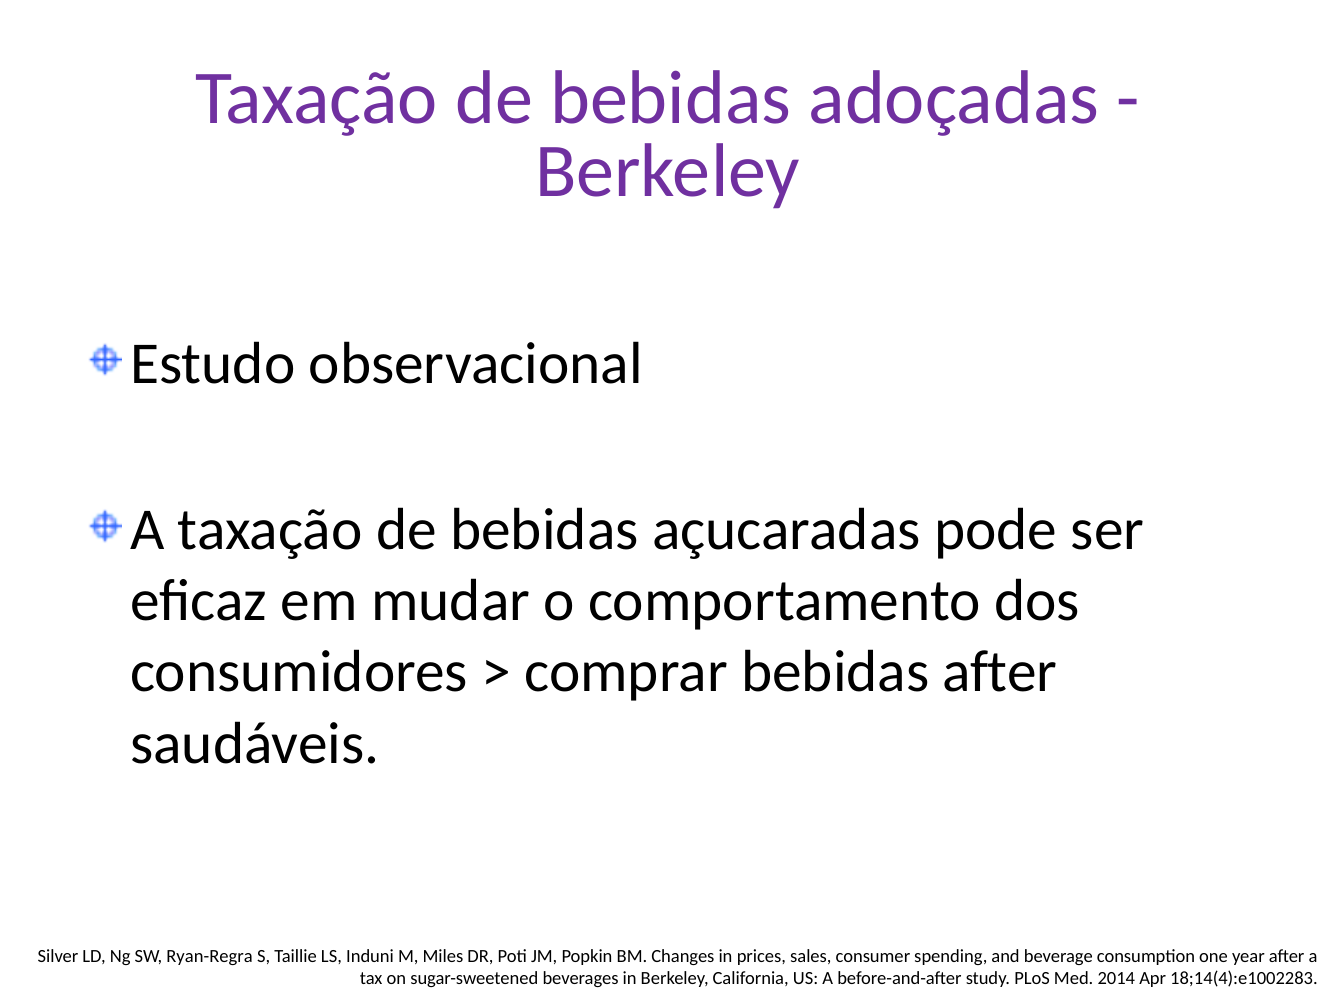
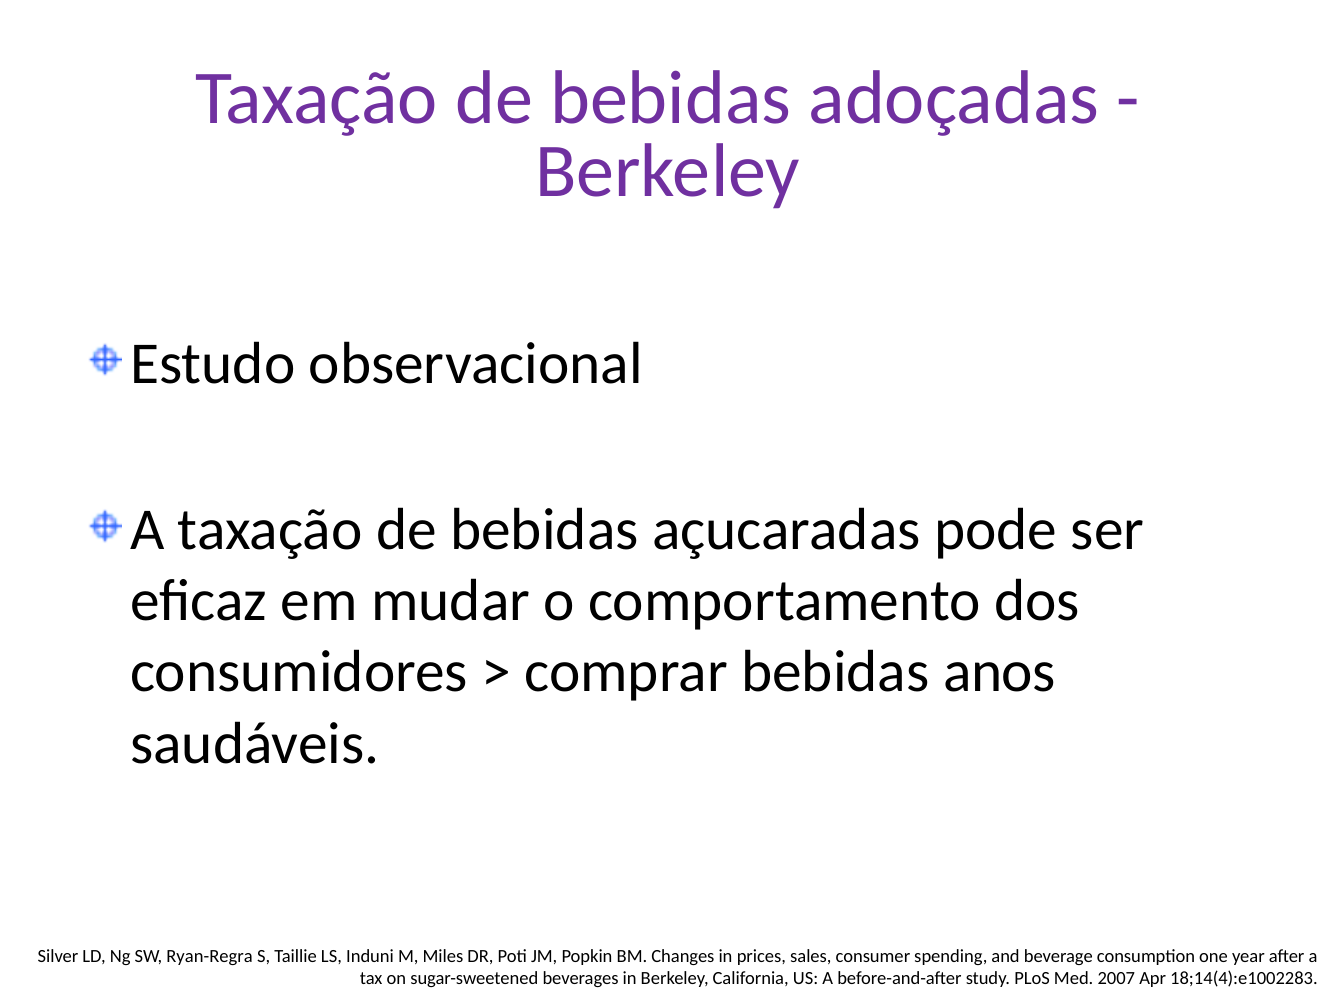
bebidas after: after -> anos
2014: 2014 -> 2007
